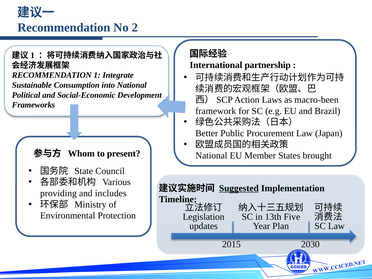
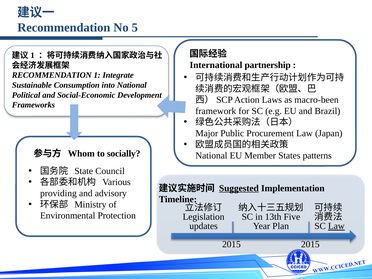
2: 2 -> 5
Better: Better -> Major
present: present -> socially
brought: brought -> patterns
includes: includes -> advisory
Law at (336, 226) underline: none -> present
2015 2030: 2030 -> 2015
